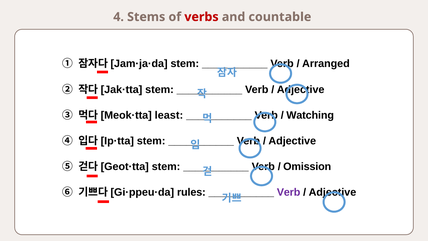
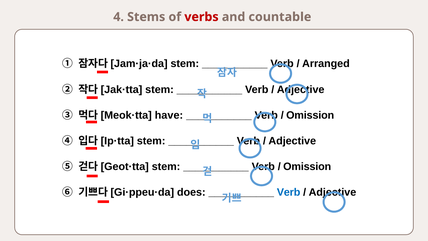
least: least -> have
Watching at (310, 115): Watching -> Omission
rules: rules -> does
Verb at (289, 192) colour: purple -> blue
